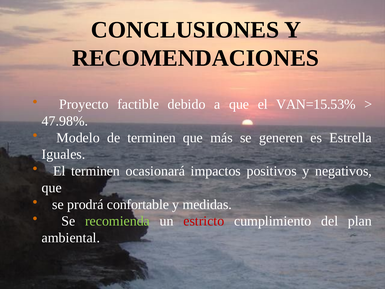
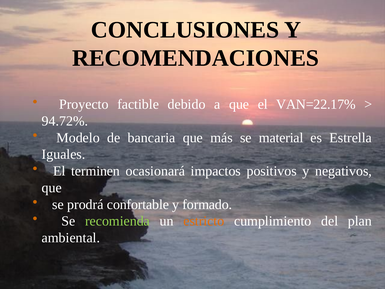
VAN=15.53%: VAN=15.53% -> VAN=22.17%
47.98%: 47.98% -> 94.72%
de terminen: terminen -> bancaria
generen: generen -> material
medidas: medidas -> formado
estricto colour: red -> orange
